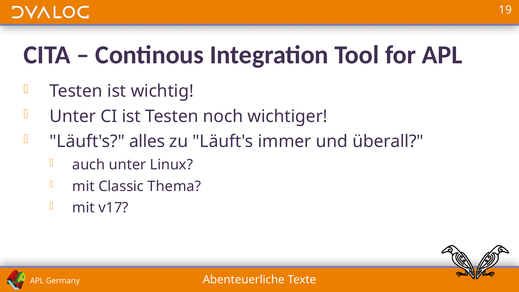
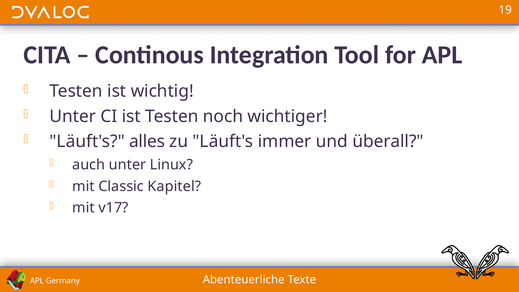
Thema: Thema -> Kapitel
